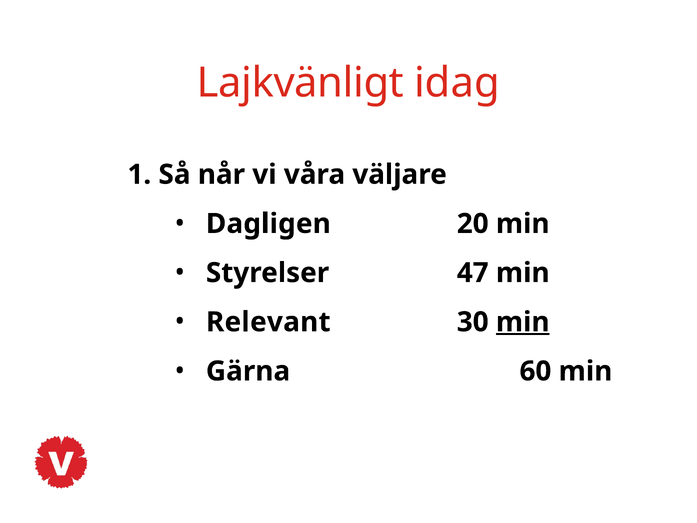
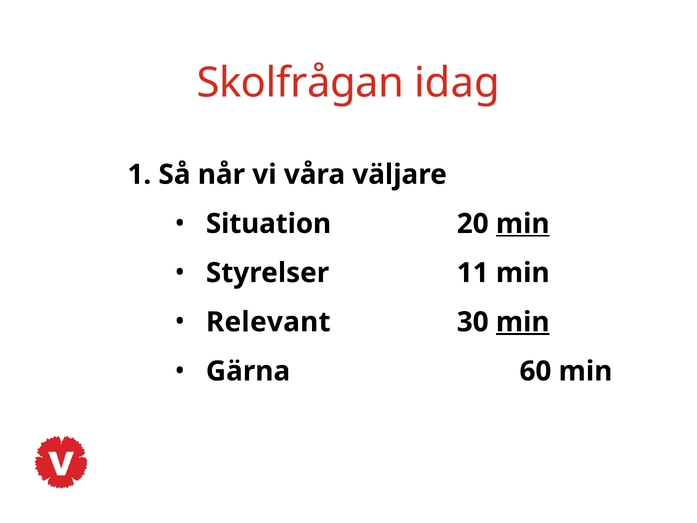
Lajkvänligt: Lajkvänligt -> Skolfrågan
Dagligen: Dagligen -> Situation
min at (523, 224) underline: none -> present
47: 47 -> 11
